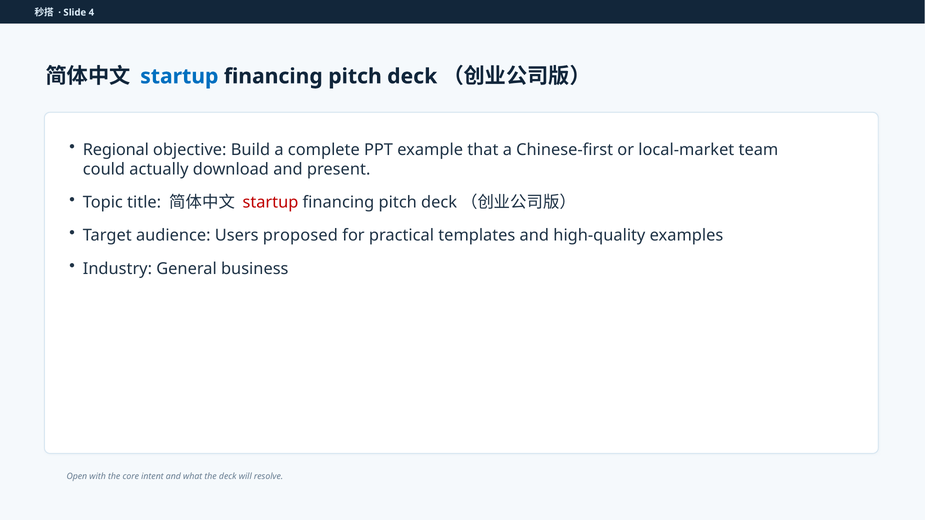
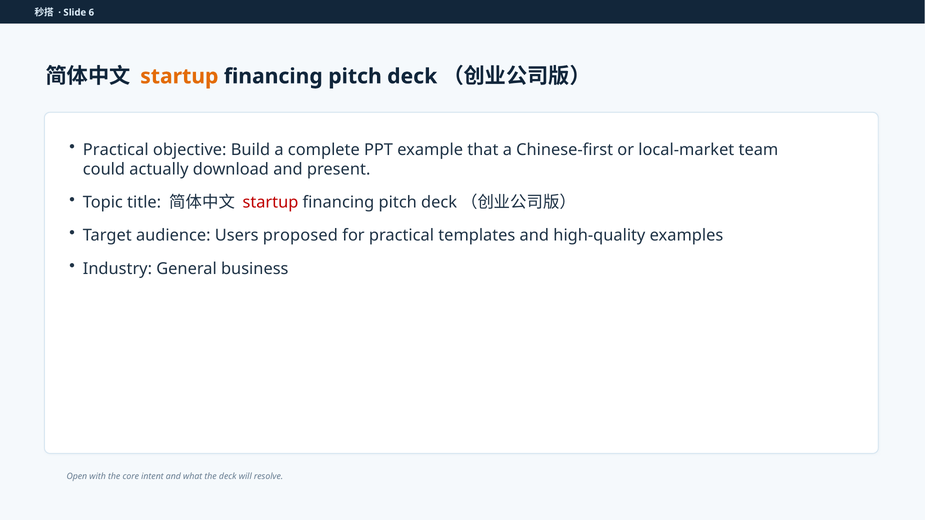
4: 4 -> 6
startup at (179, 76) colour: blue -> orange
Regional at (116, 150): Regional -> Practical
